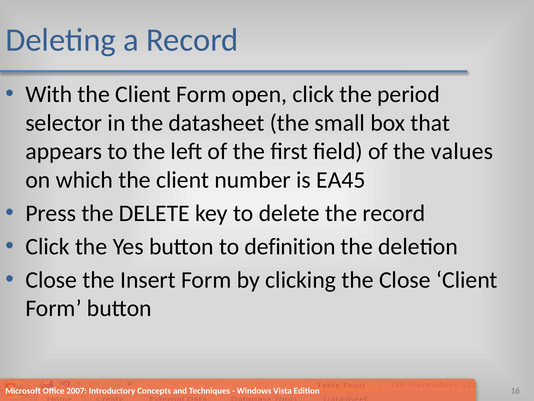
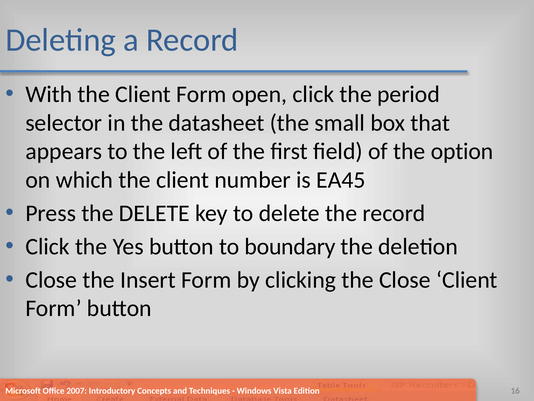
values: values -> option
definition: definition -> boundary
